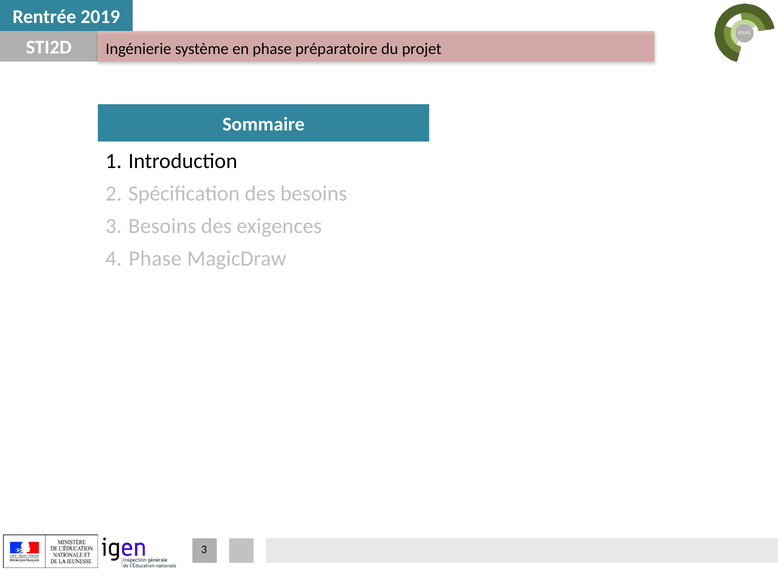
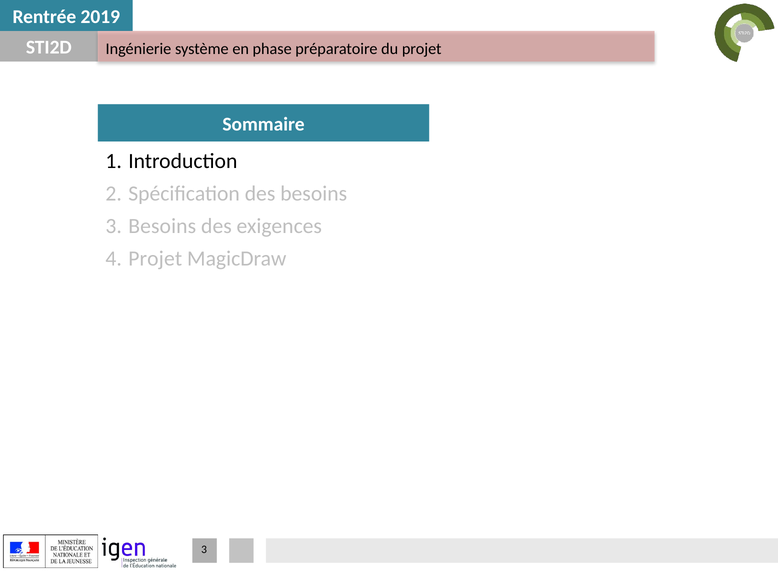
Phase at (155, 258): Phase -> Projet
